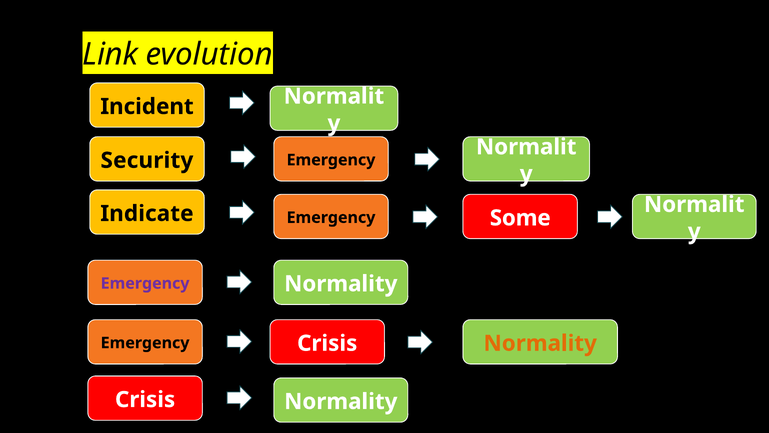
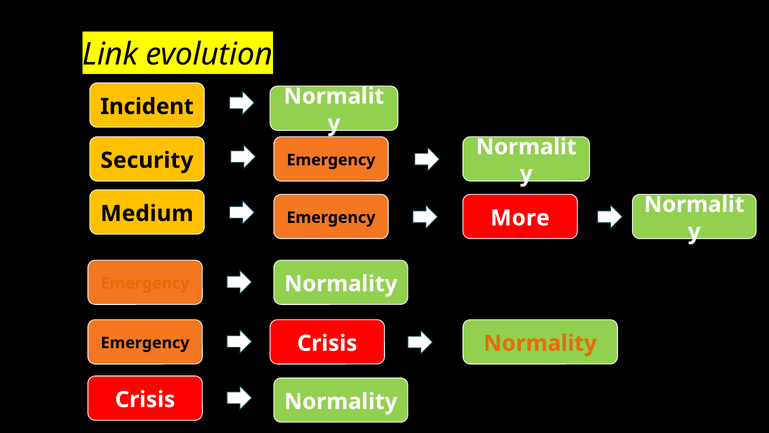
Indicate: Indicate -> Medium
Some: Some -> More
Emergency at (145, 283) colour: purple -> orange
